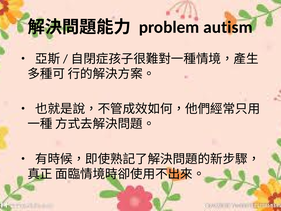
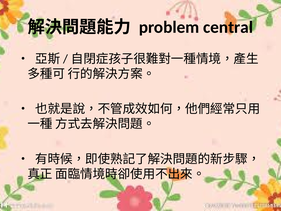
autism: autism -> central
